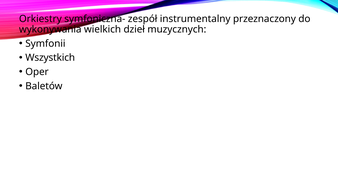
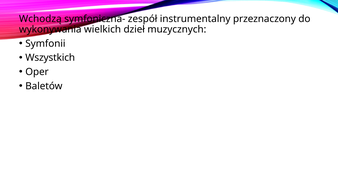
Orkiestry: Orkiestry -> Wchodzą
